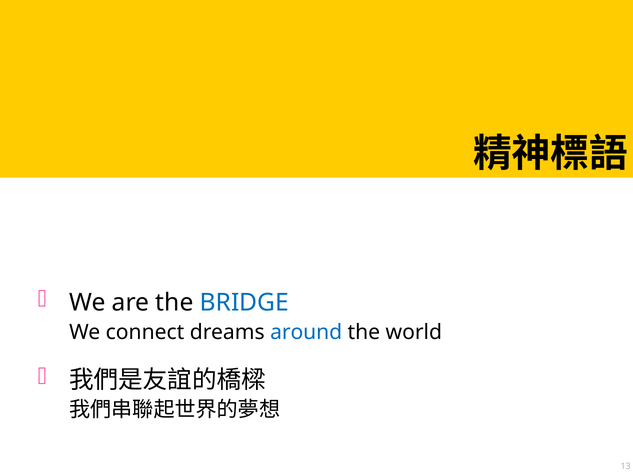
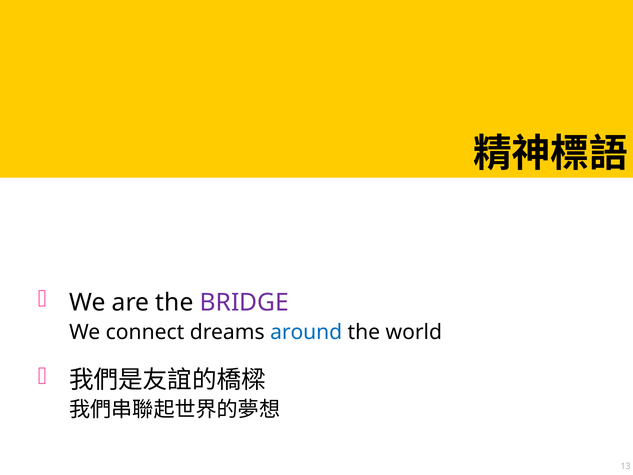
BRIDGE colour: blue -> purple
